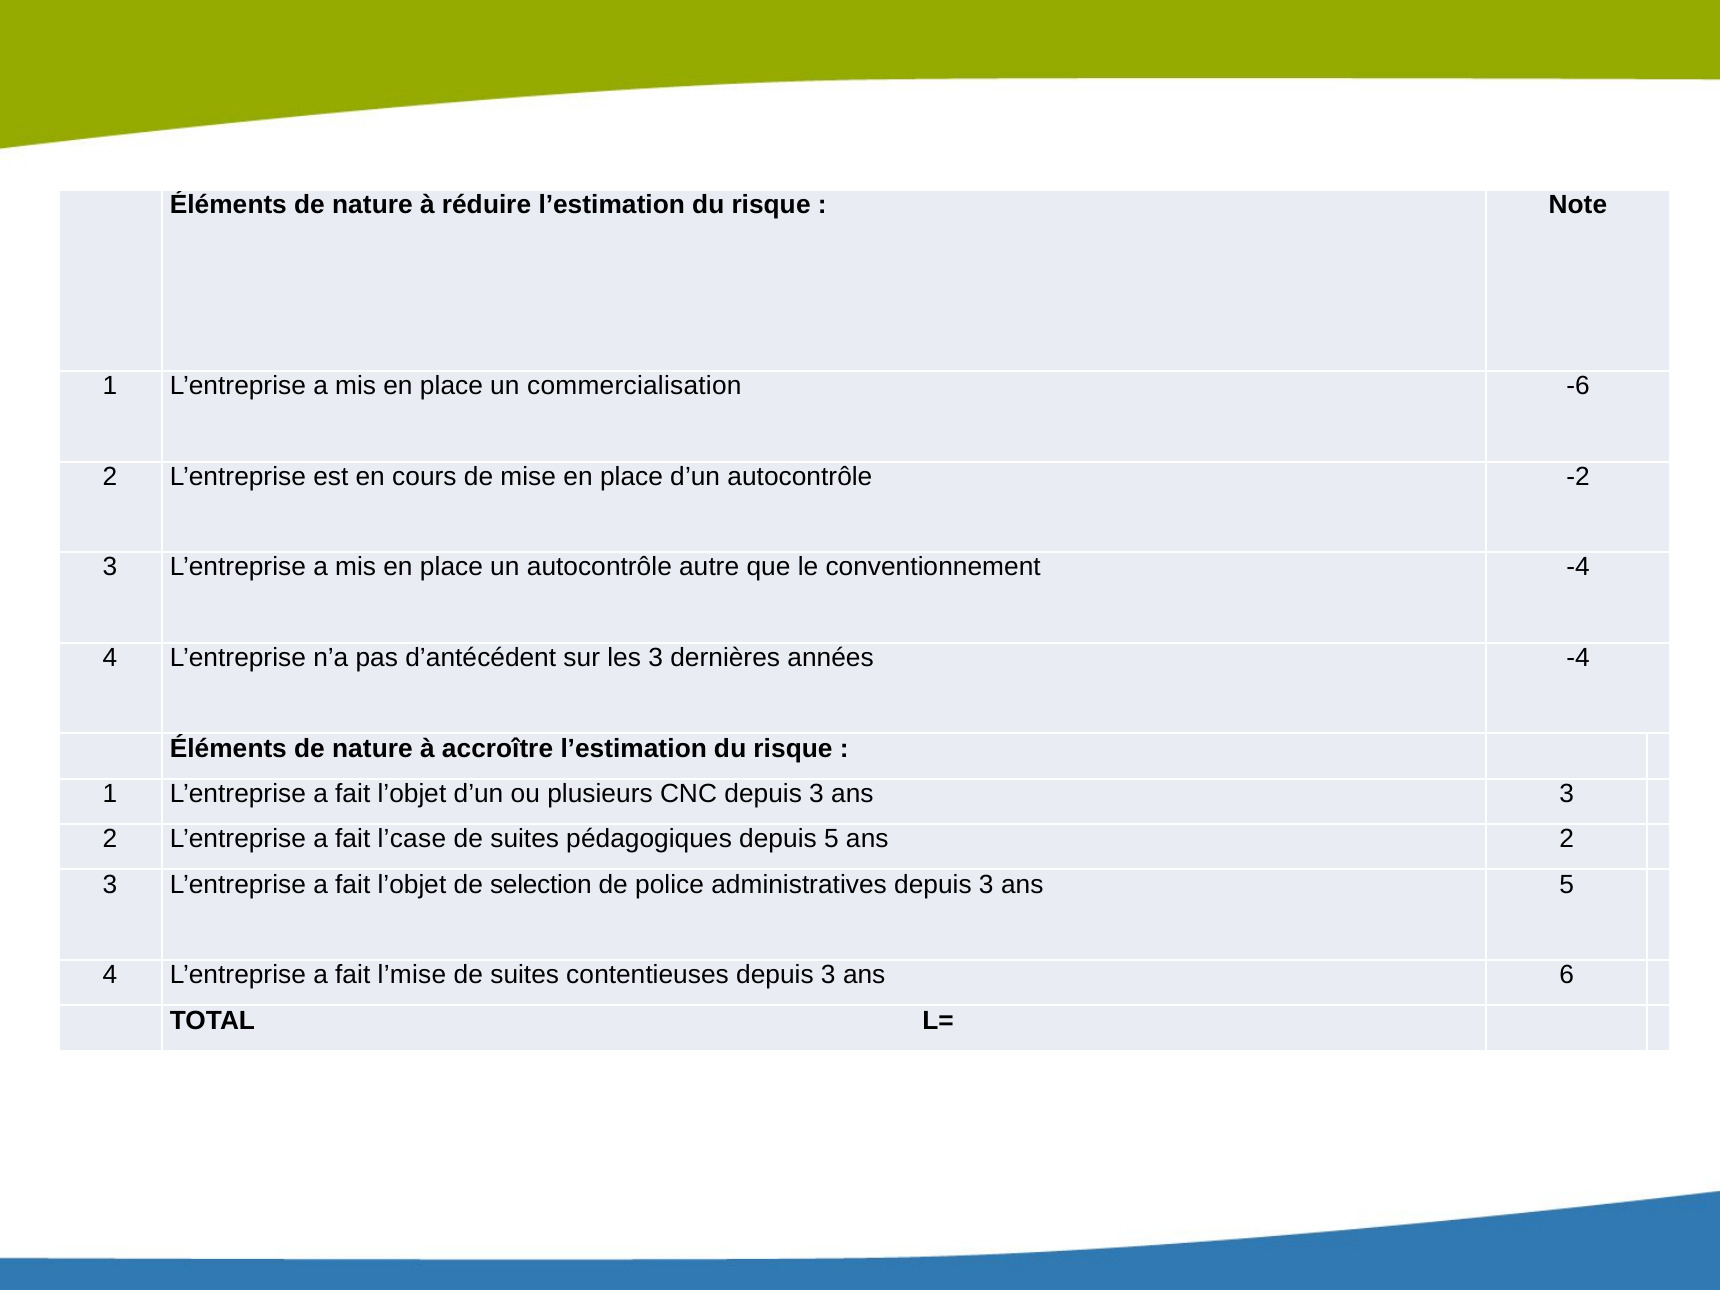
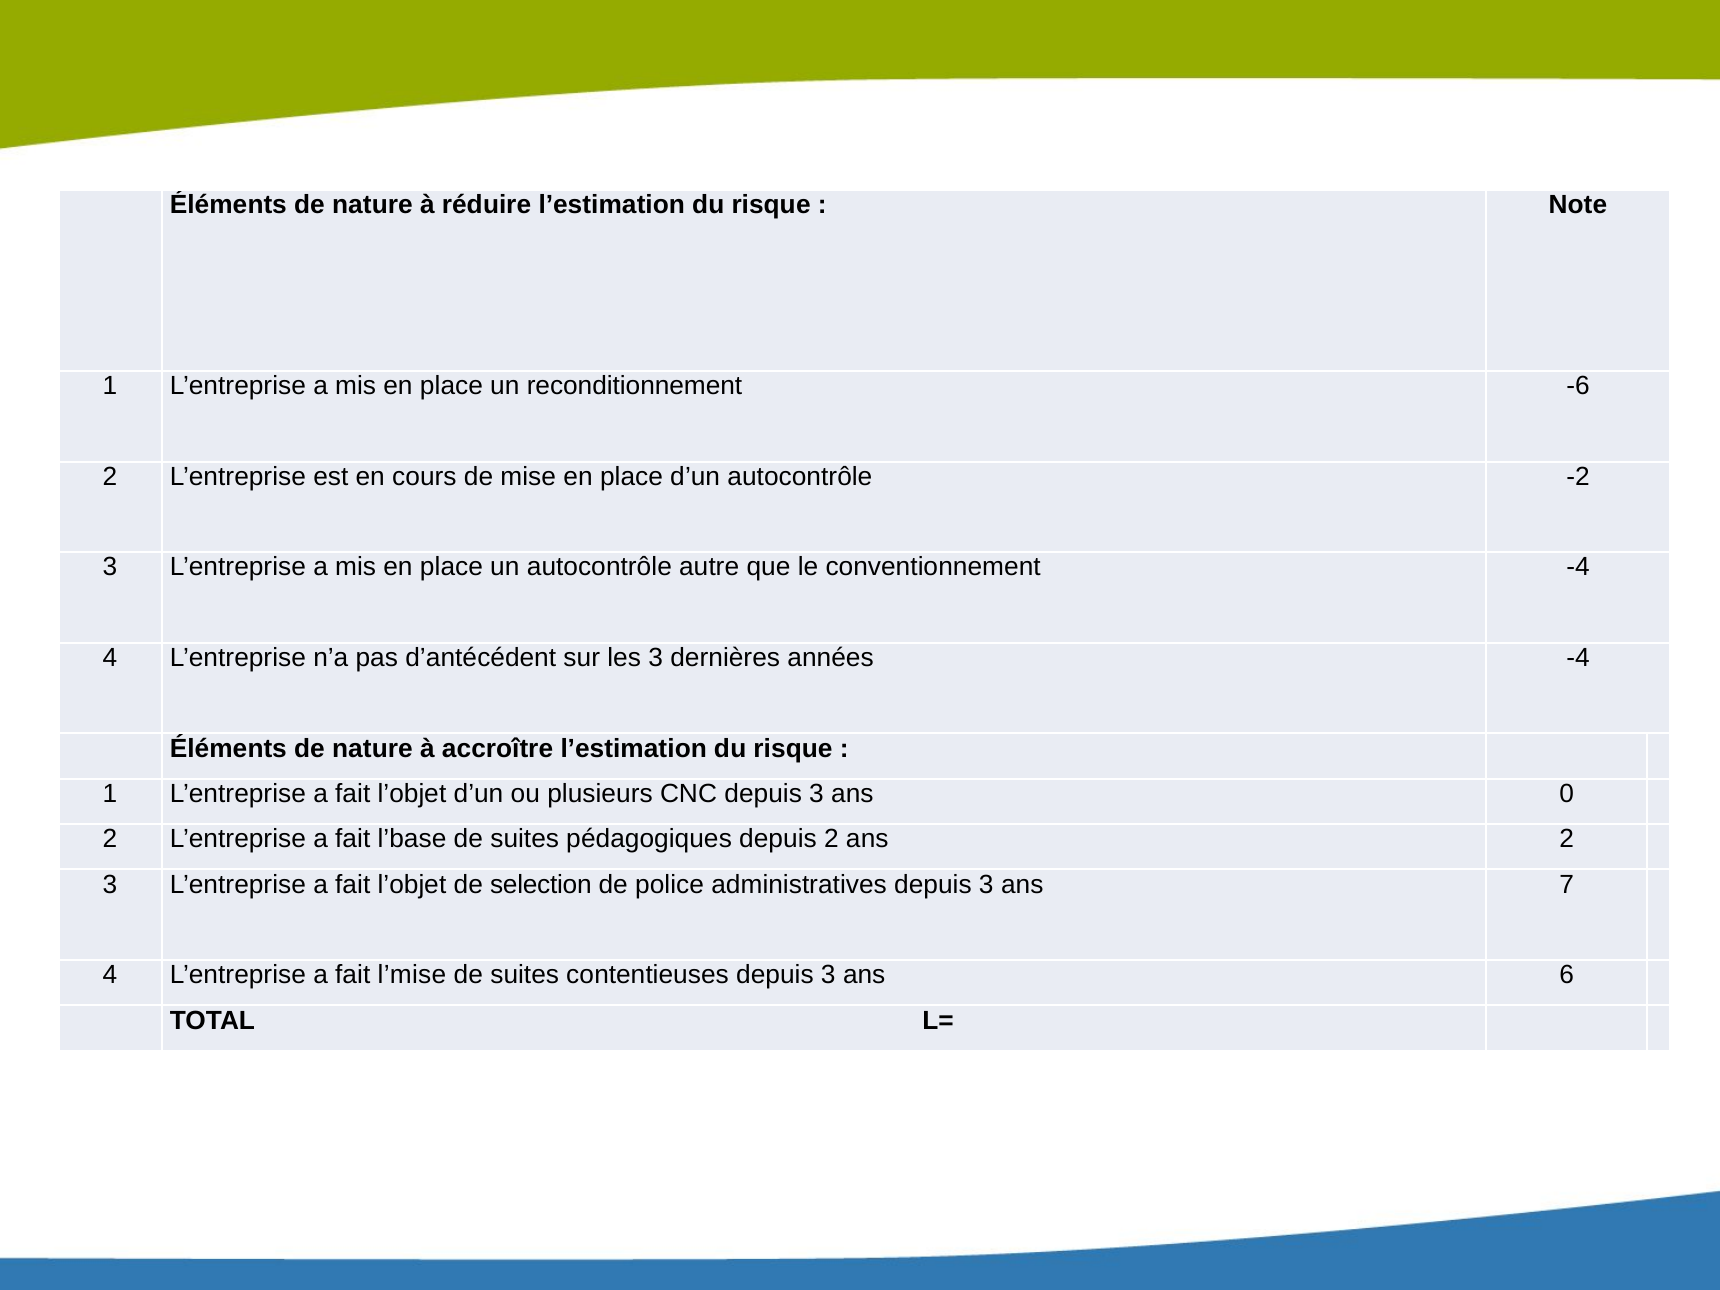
commercialisation: commercialisation -> reconditionnement
ans 3: 3 -> 0
l’case: l’case -> l’base
depuis 5: 5 -> 2
ans 5: 5 -> 7
